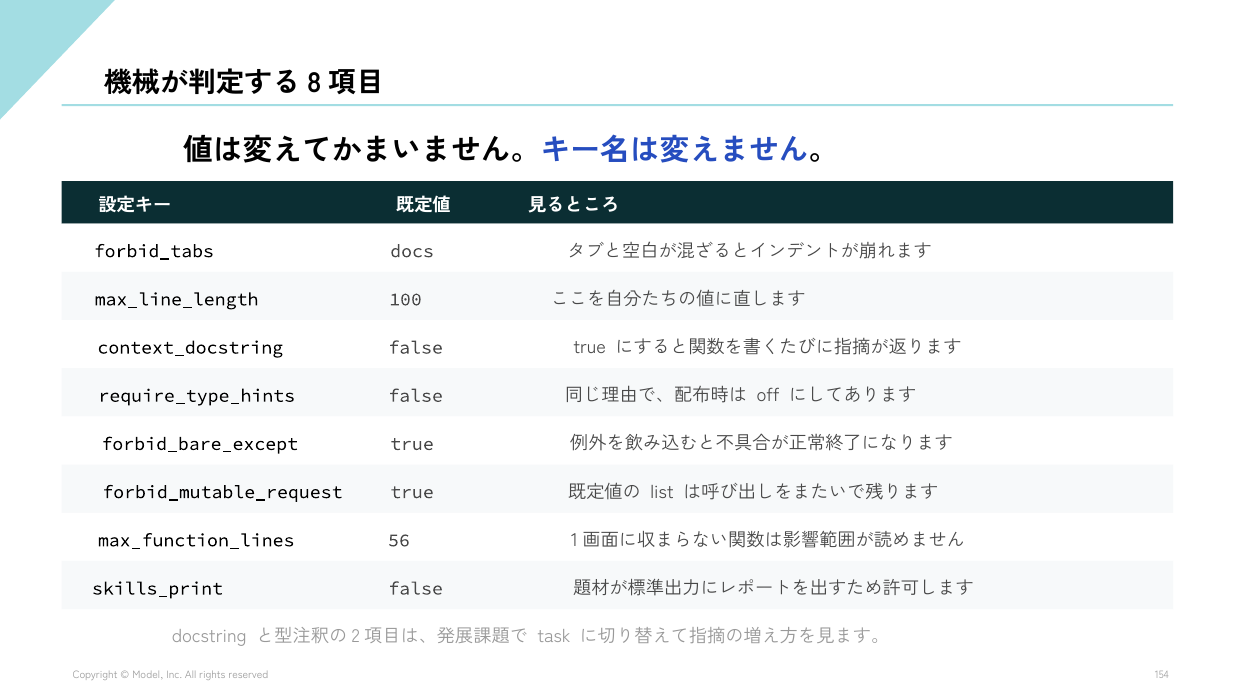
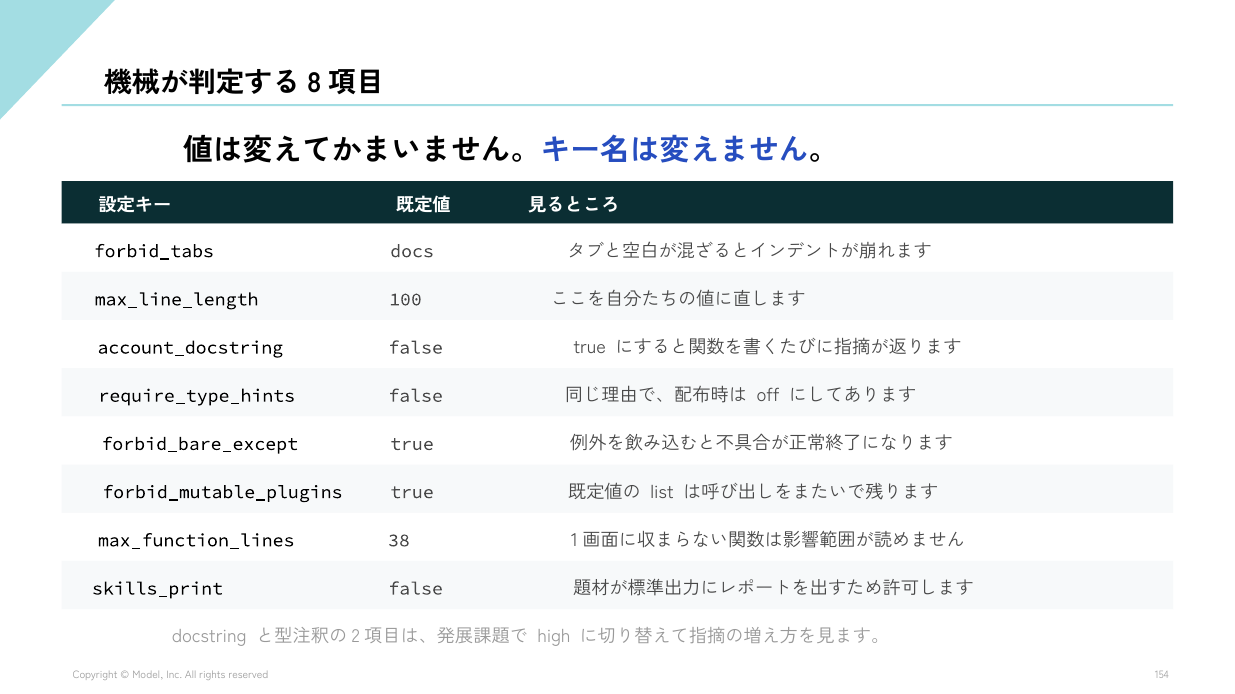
context_docstring: context_docstring -> account_docstring
forbid_mutable_request: forbid_mutable_request -> forbid_mutable_plugins
56: 56 -> 38
task: task -> high
